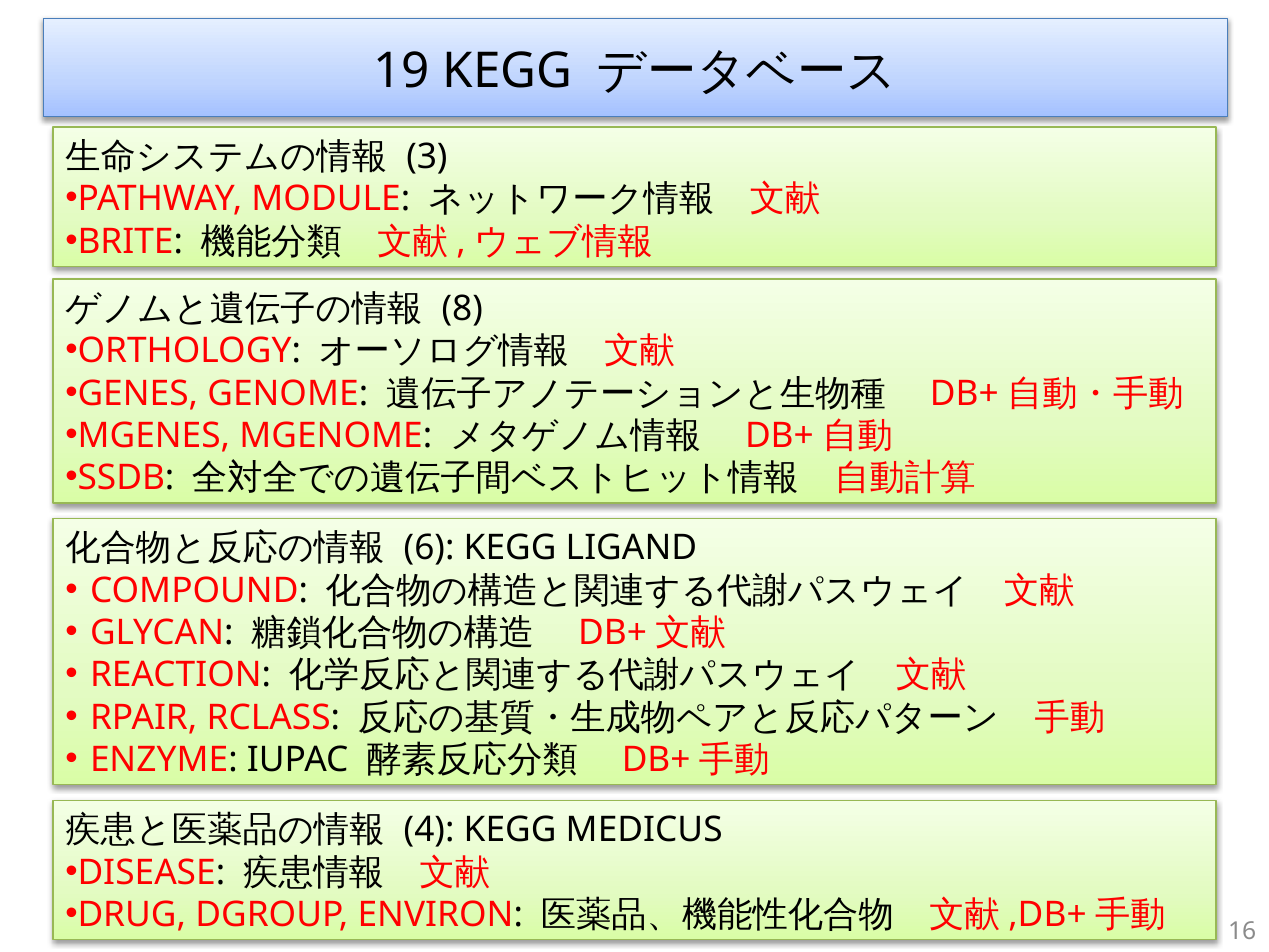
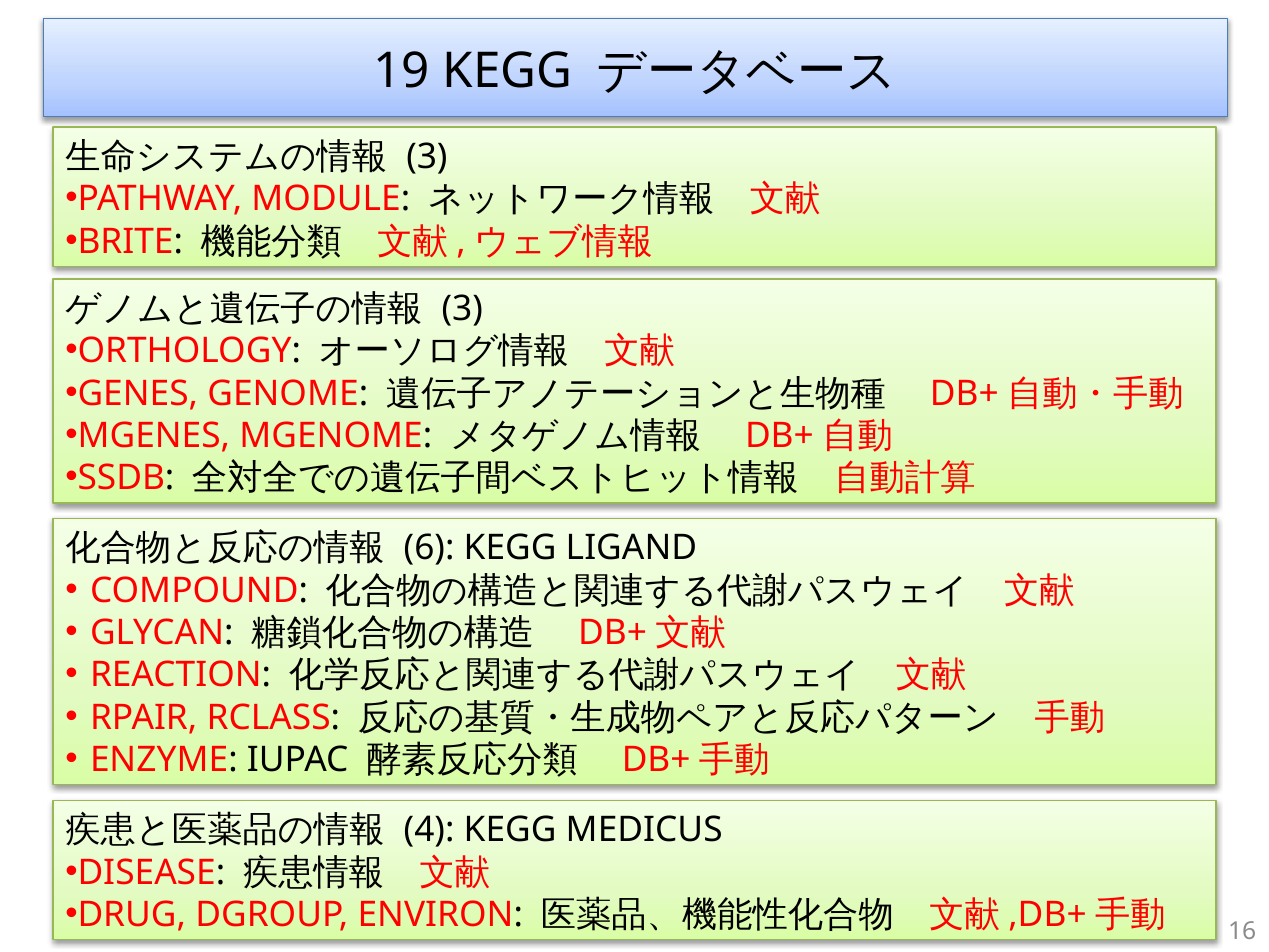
8 at (462, 309): 8 -> 3
